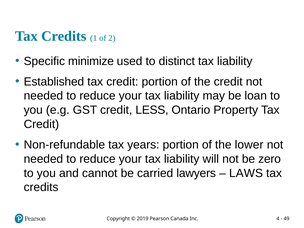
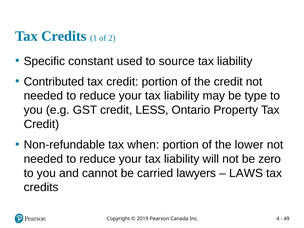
minimize: minimize -> constant
distinct: distinct -> source
Established: Established -> Contributed
loan: loan -> type
years: years -> when
